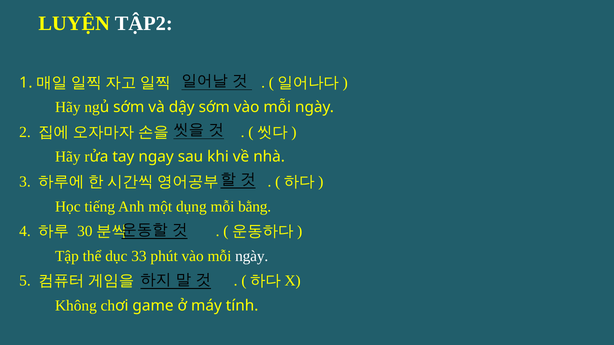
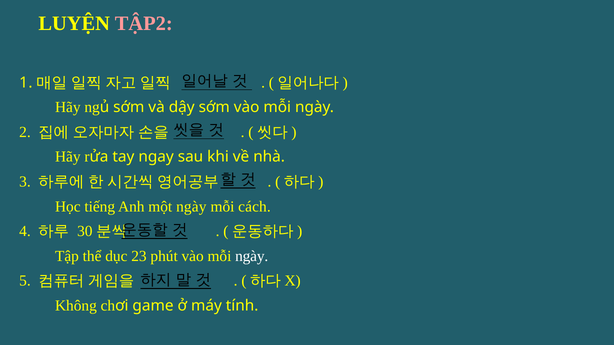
TẬP2 colour: white -> pink
một dụng: dụng -> ngày
bằng: bằng -> cách
33: 33 -> 23
